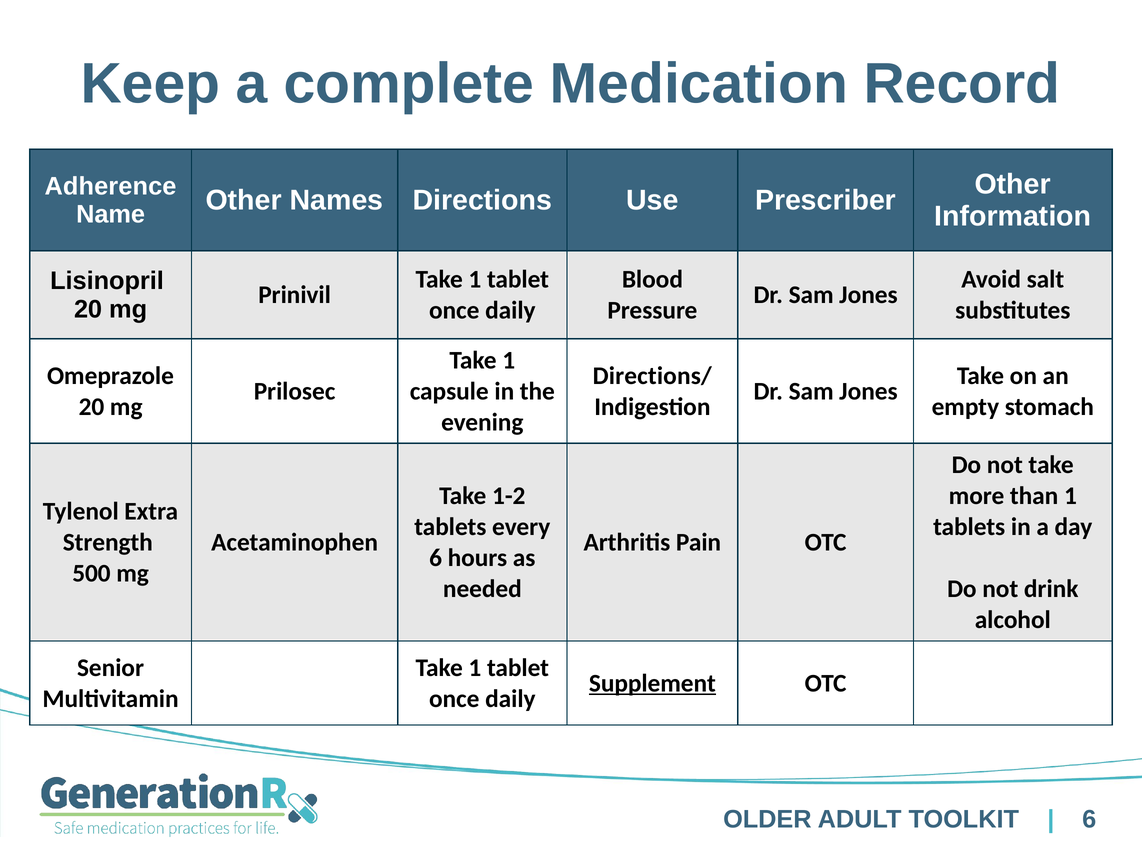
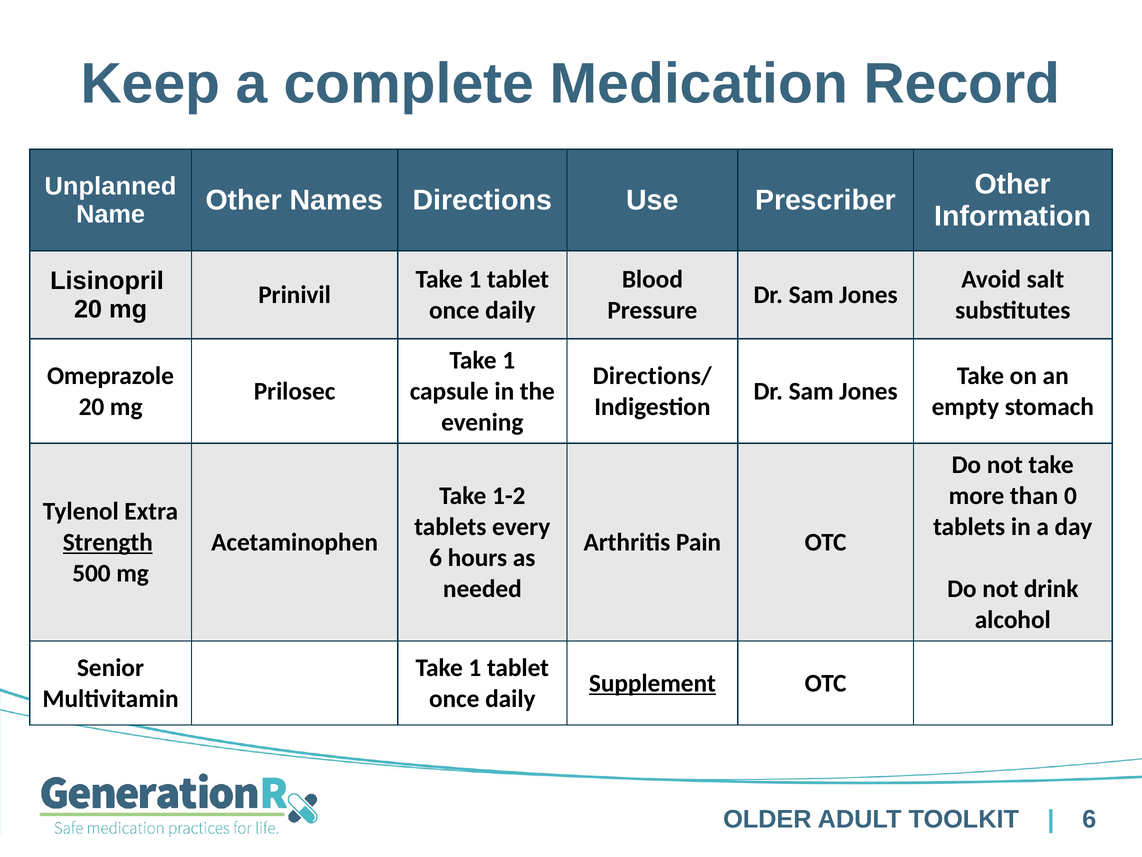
Adherence: Adherence -> Unplanned
than 1: 1 -> 0
Strength underline: none -> present
